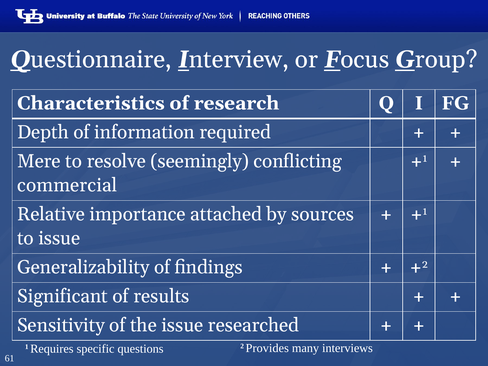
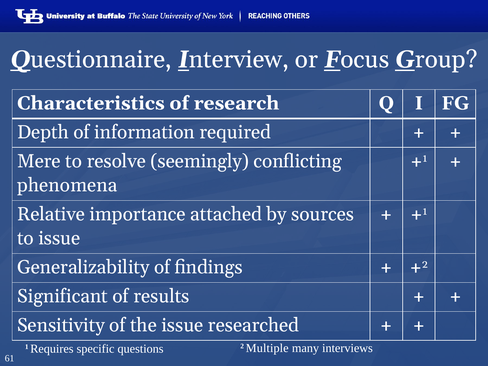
commercial: commercial -> phenomena
Provides: Provides -> Multiple
